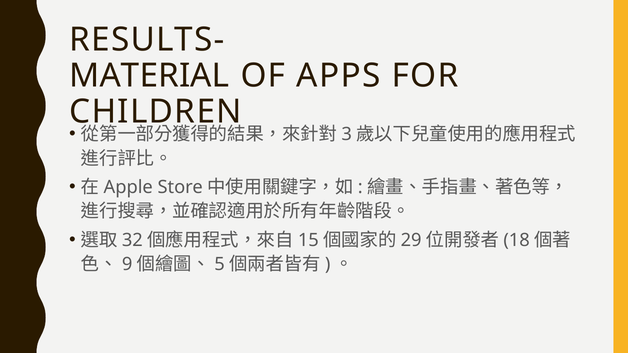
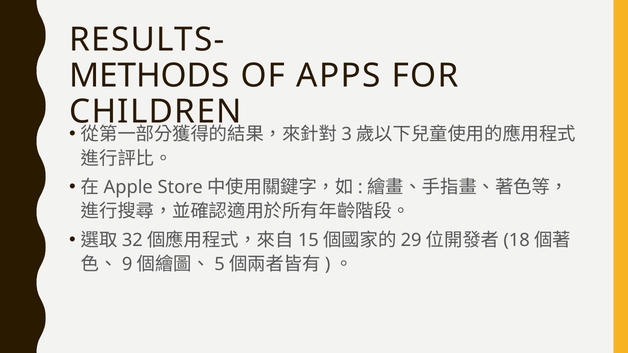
MATERIAL: MATERIAL -> METHODS
